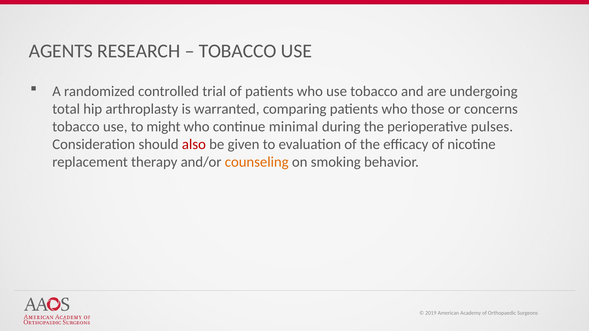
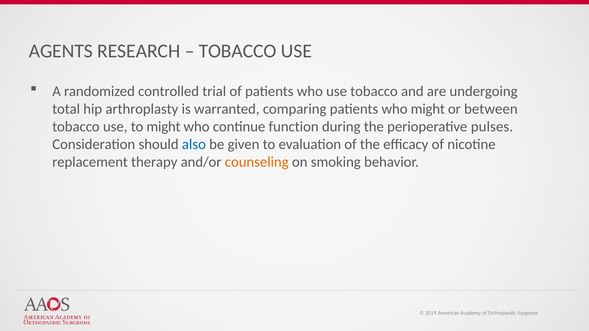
who those: those -> might
concerns: concerns -> between
minimal: minimal -> function
also colour: red -> blue
